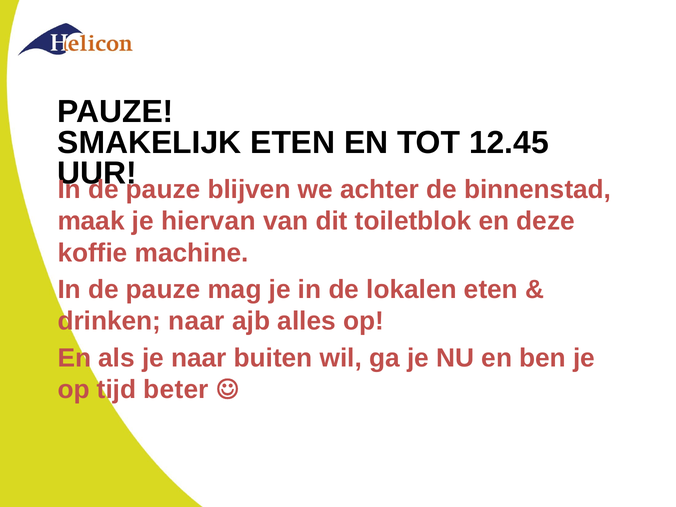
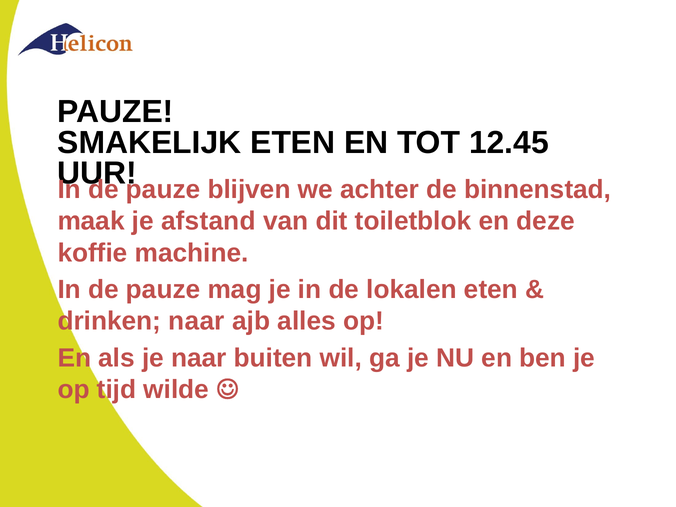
hiervan: hiervan -> afstand
beter: beter -> wilde
